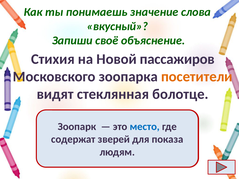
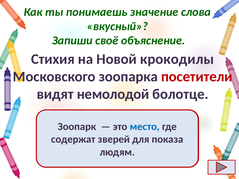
пассажиров: пассажиров -> крокодилы
посетители colour: orange -> red
стеклянная: стеклянная -> немолодой
